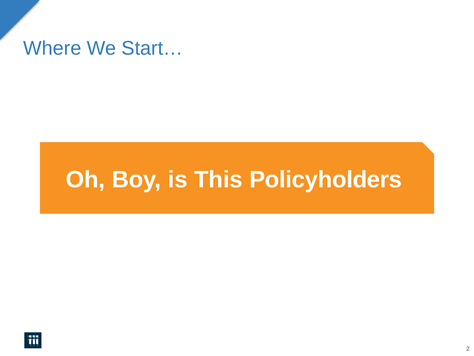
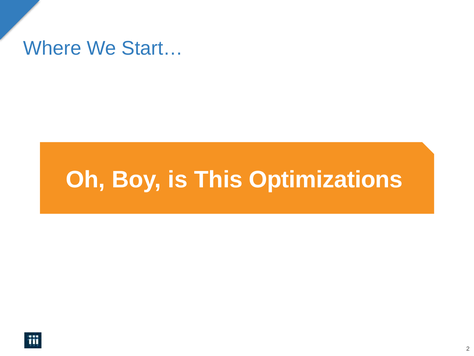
Policyholders: Policyholders -> Optimizations
